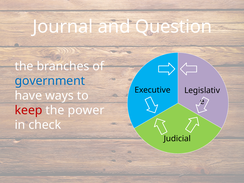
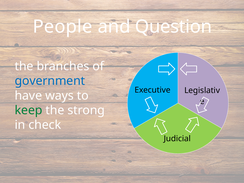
Journal: Journal -> People
keep colour: red -> green
power: power -> strong
